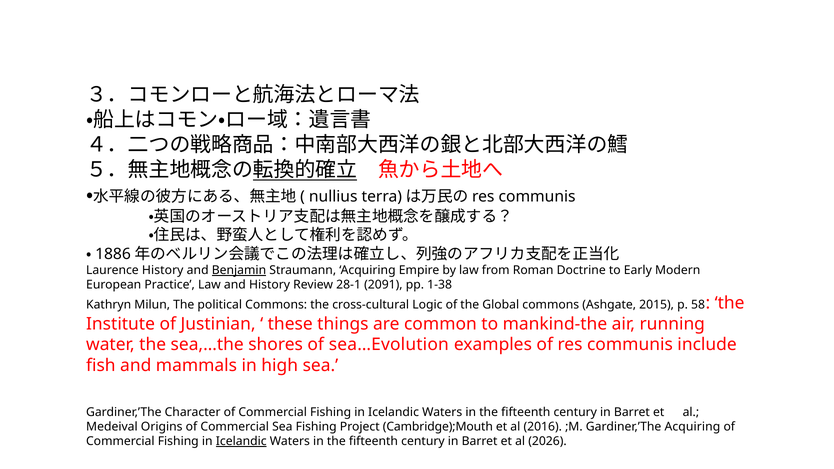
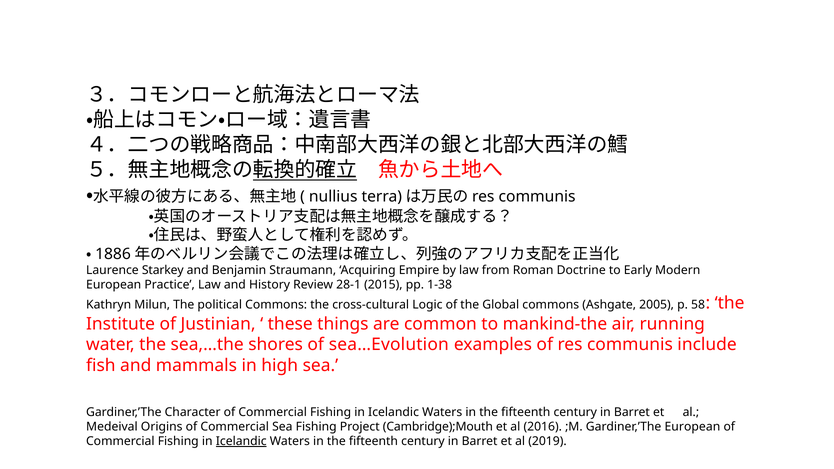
Laurence History: History -> Starkey
Benjamin underline: present -> none
2091: 2091 -> 2015
2015: 2015 -> 2005
Gardiner,’The Acquiring: Acquiring -> European
2026: 2026 -> 2019
